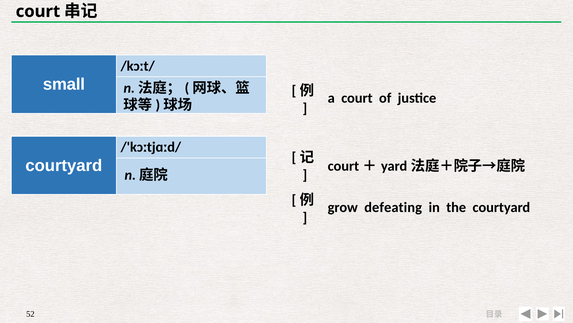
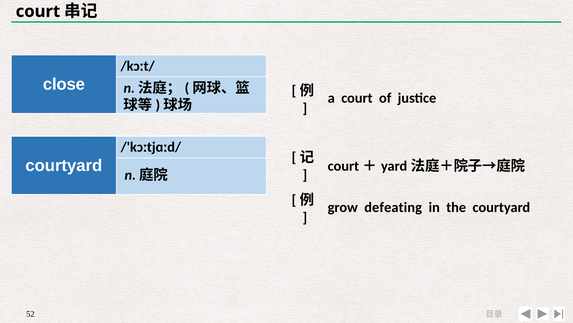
small: small -> close
